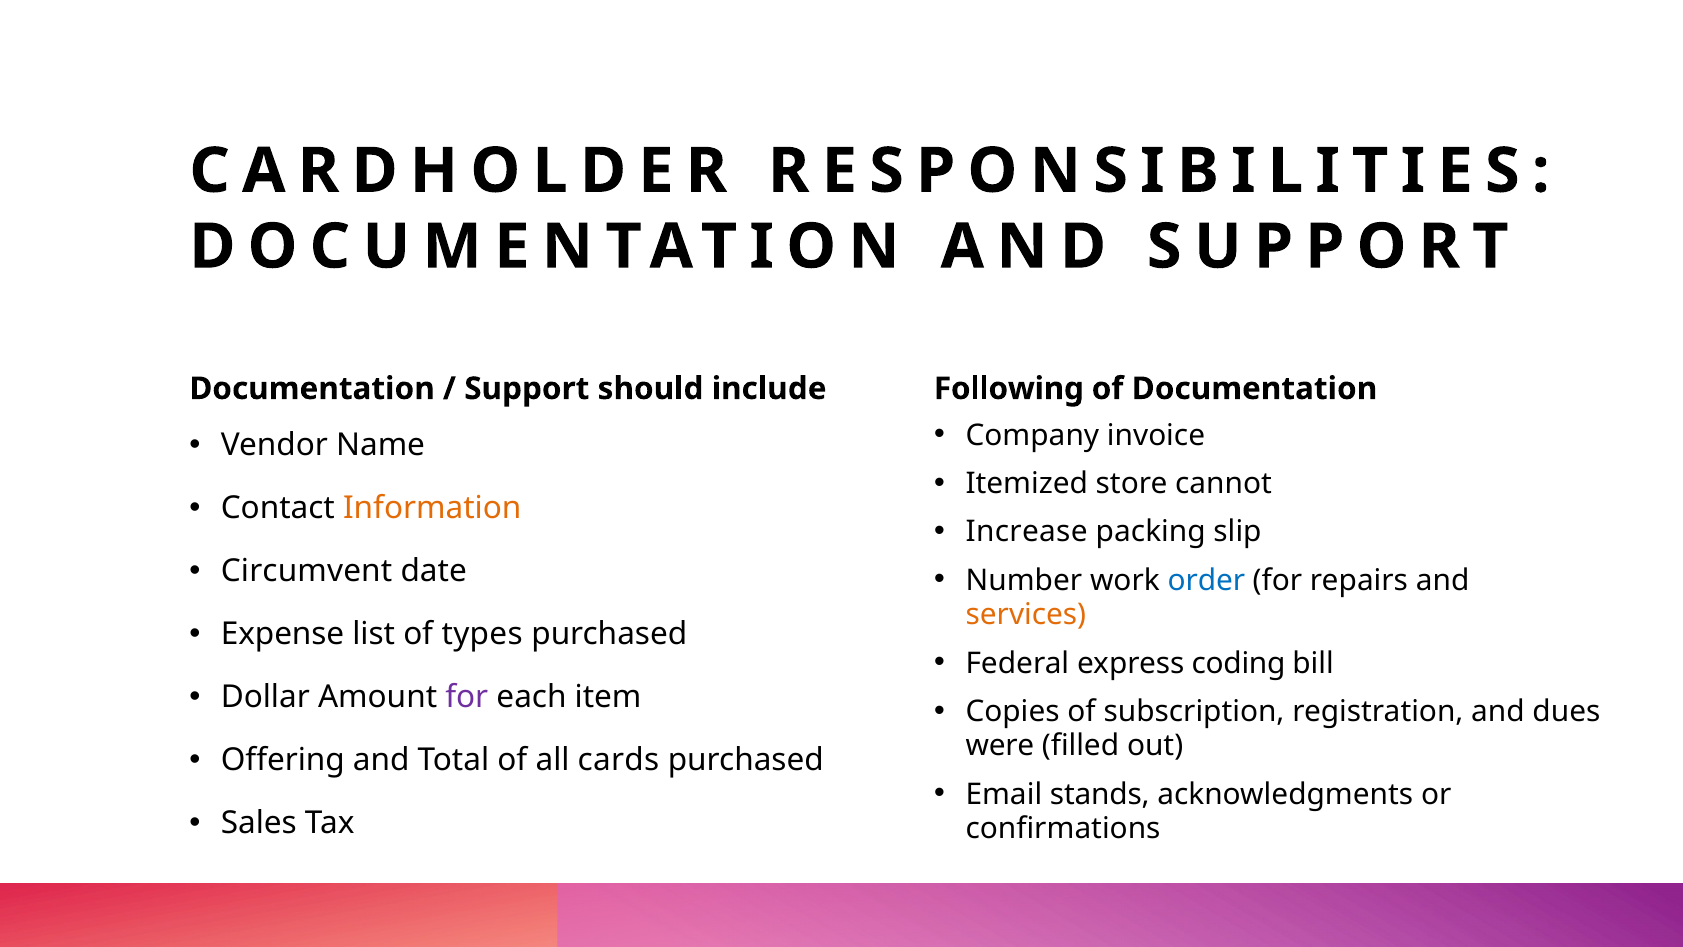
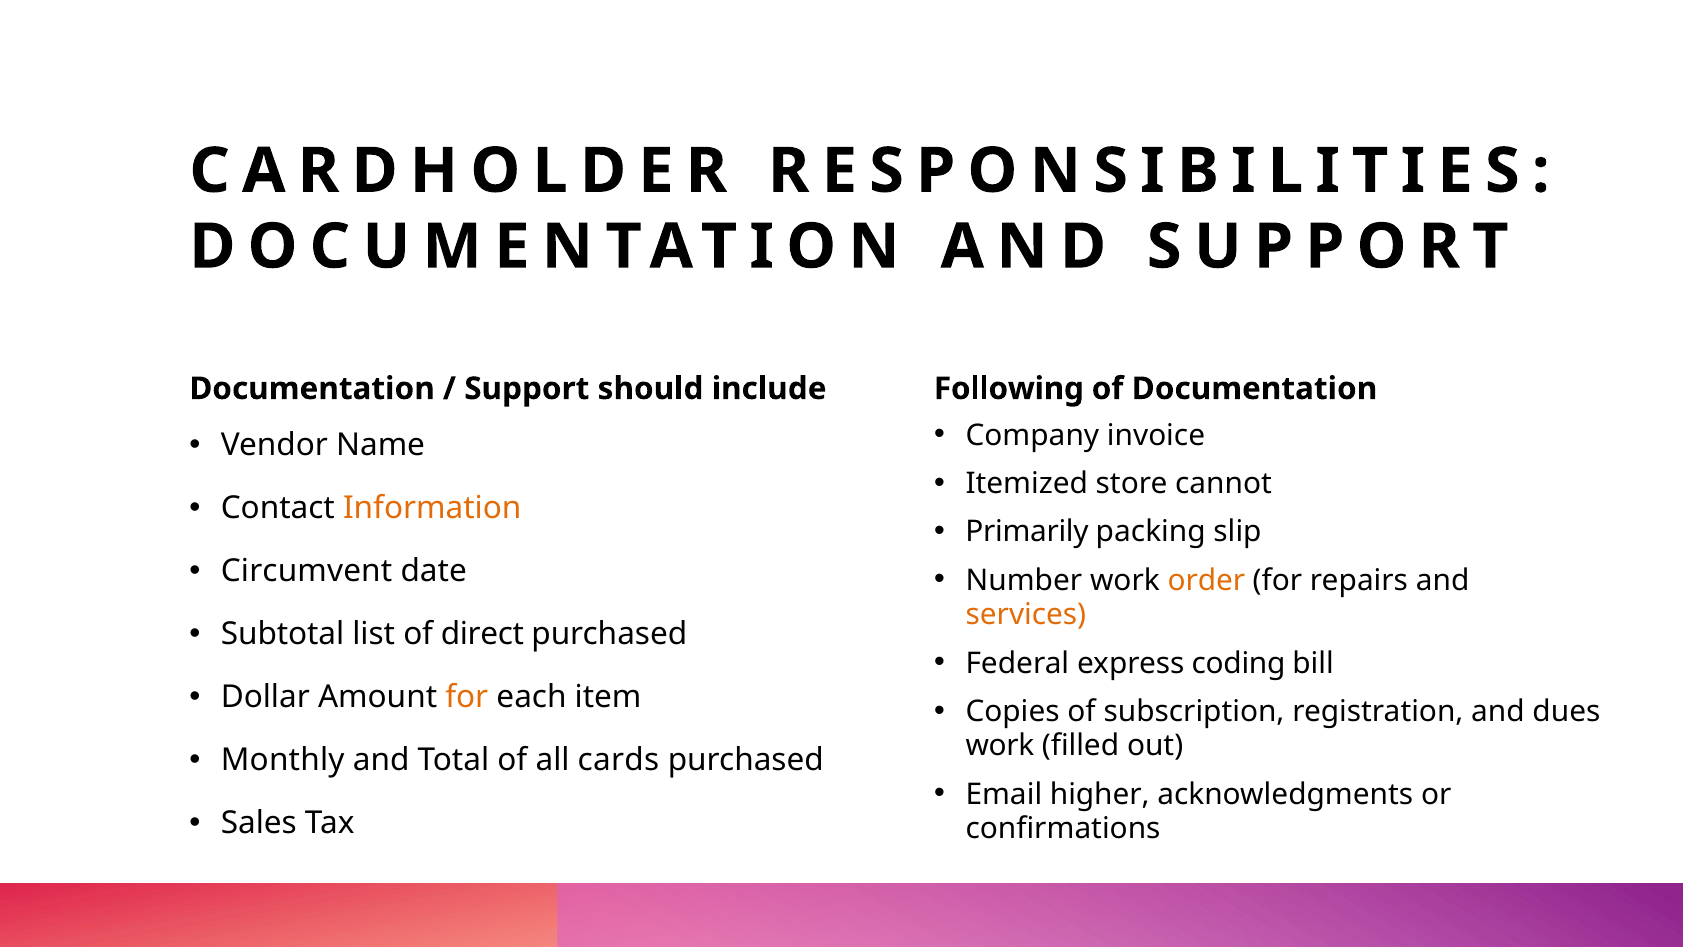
Increase: Increase -> Primarily
order colour: blue -> orange
Expense: Expense -> Subtotal
types: types -> direct
for at (467, 697) colour: purple -> orange
were at (1000, 746): were -> work
Offering: Offering -> Monthly
stands: stands -> higher
